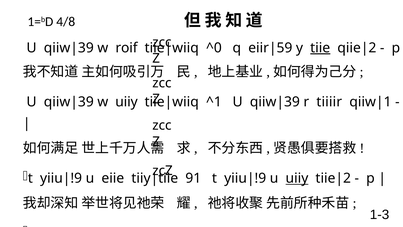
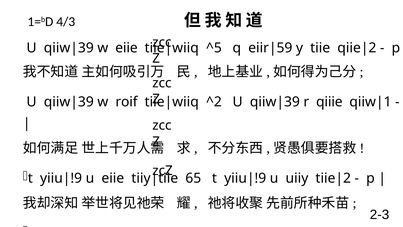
4/8: 4/8 -> 4/3
w roif: roif -> eiie
^0: ^0 -> ^5
tiie at (320, 48) underline: present -> none
w uiiy: uiiy -> roif
^1: ^1 -> ^2
tiiiir: tiiiir -> qiiie
91: 91 -> 65
uiiy at (297, 178) underline: present -> none
1-3: 1-3 -> 2-3
